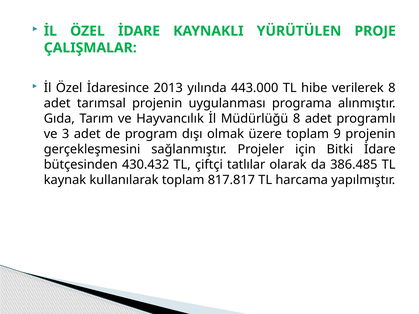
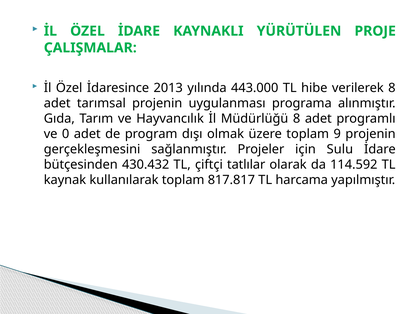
3: 3 -> 0
Bitki: Bitki -> Sulu
386.485: 386.485 -> 114.592
